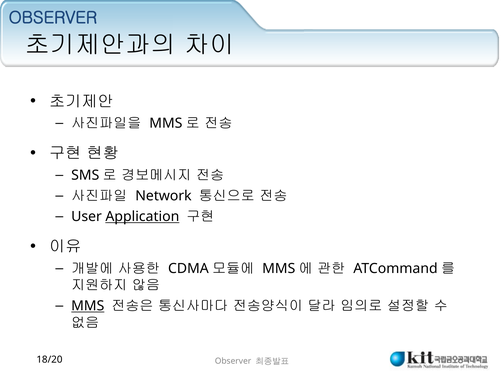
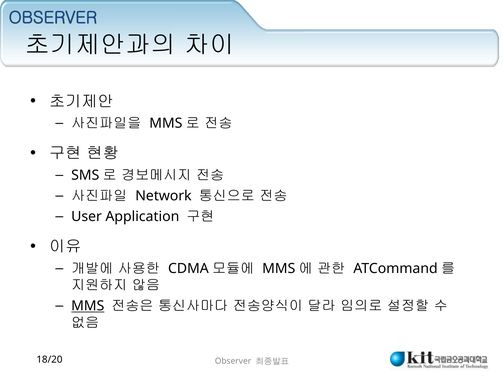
Application underline: present -> none
